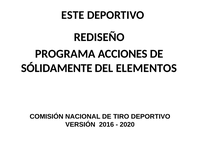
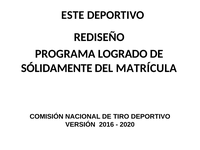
ACCIONES: ACCIONES -> LOGRADO
ELEMENTOS: ELEMENTOS -> MATRÍCULA
